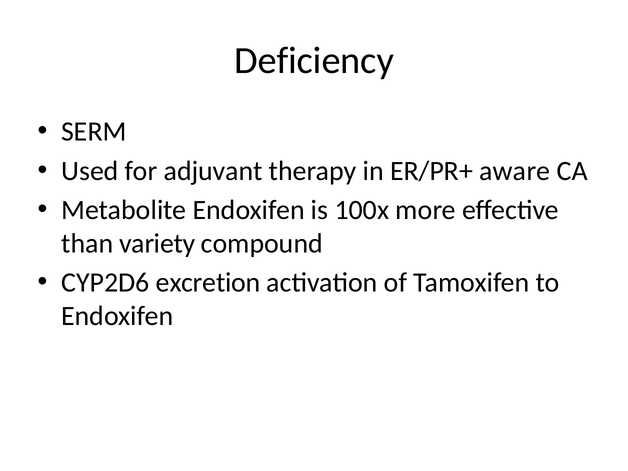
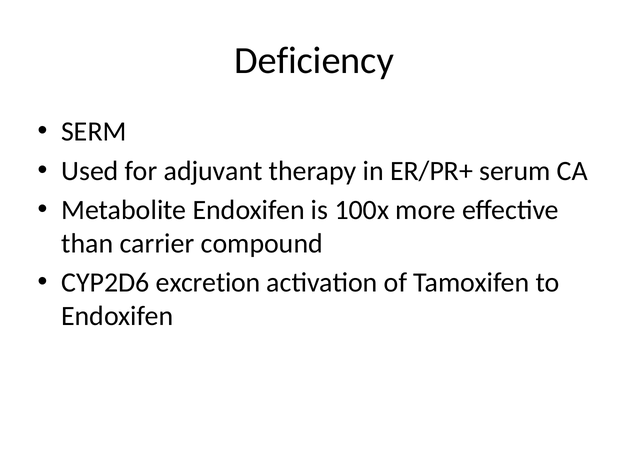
aware: aware -> serum
variety: variety -> carrier
